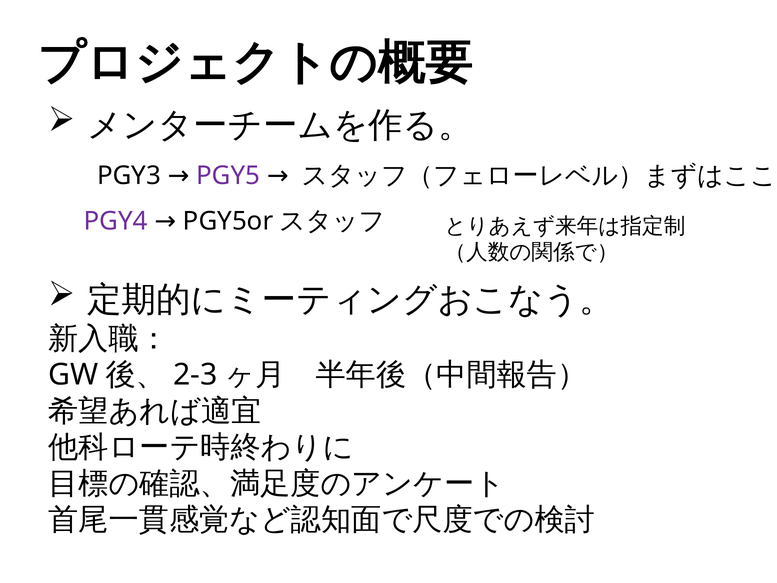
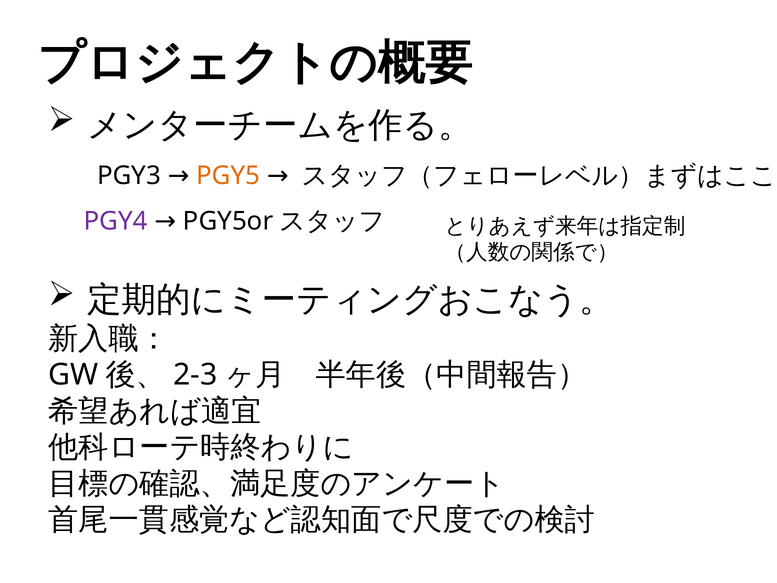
PGY5 colour: purple -> orange
